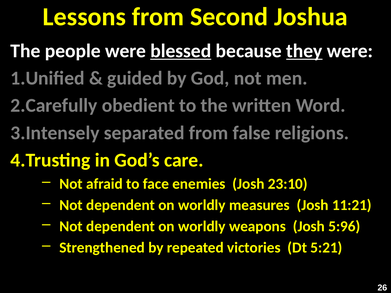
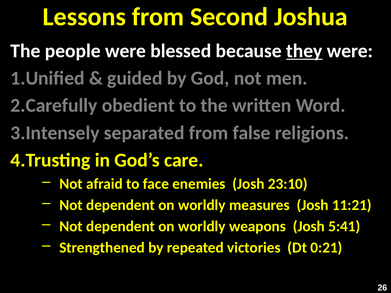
blessed underline: present -> none
5:96: 5:96 -> 5:41
5:21: 5:21 -> 0:21
